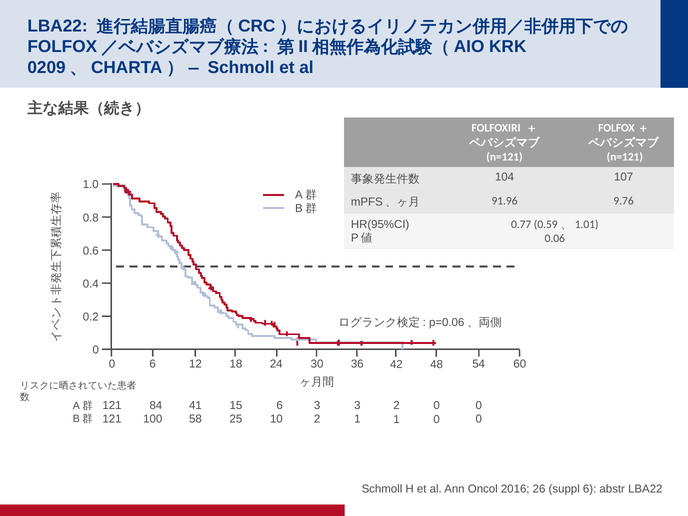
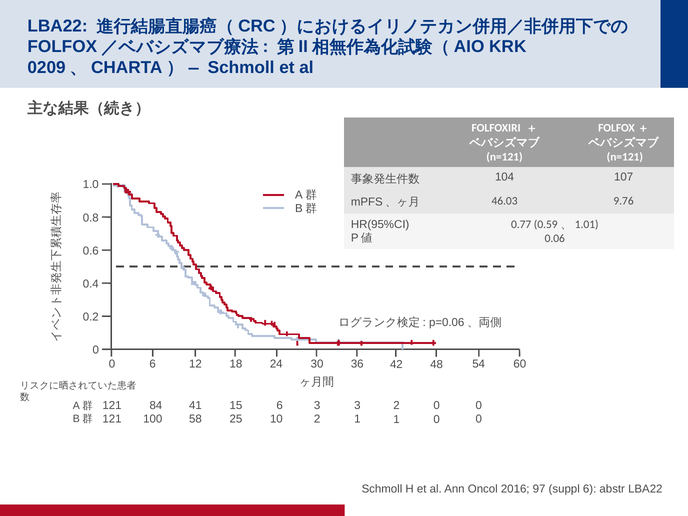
91.96: 91.96 -> 46.03
26: 26 -> 97
